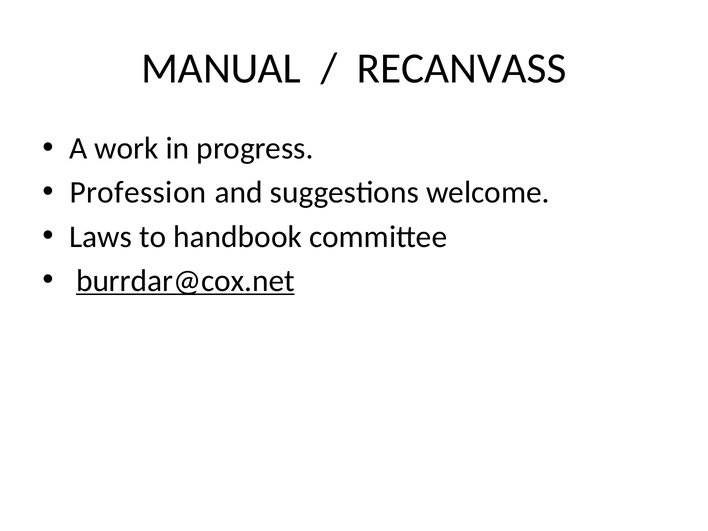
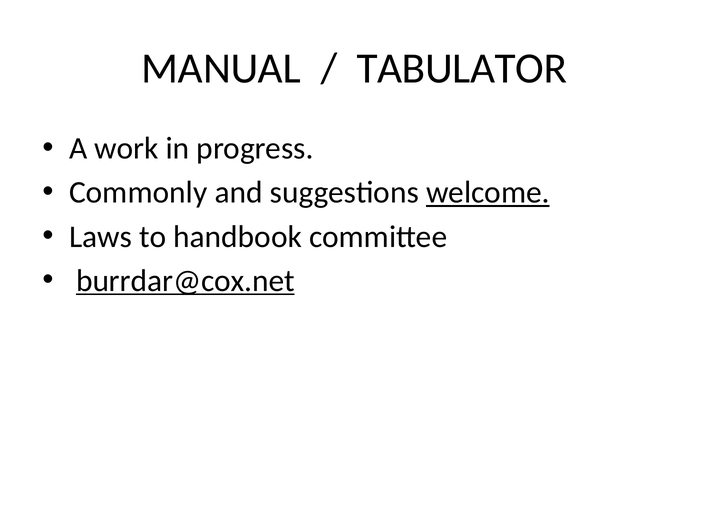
RECANVASS: RECANVASS -> TABULATOR
Profession: Profession -> Commonly
welcome underline: none -> present
